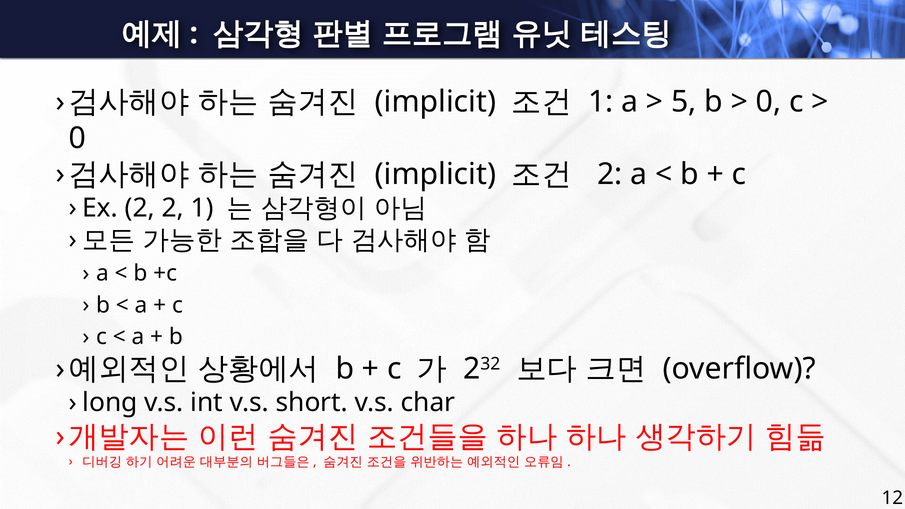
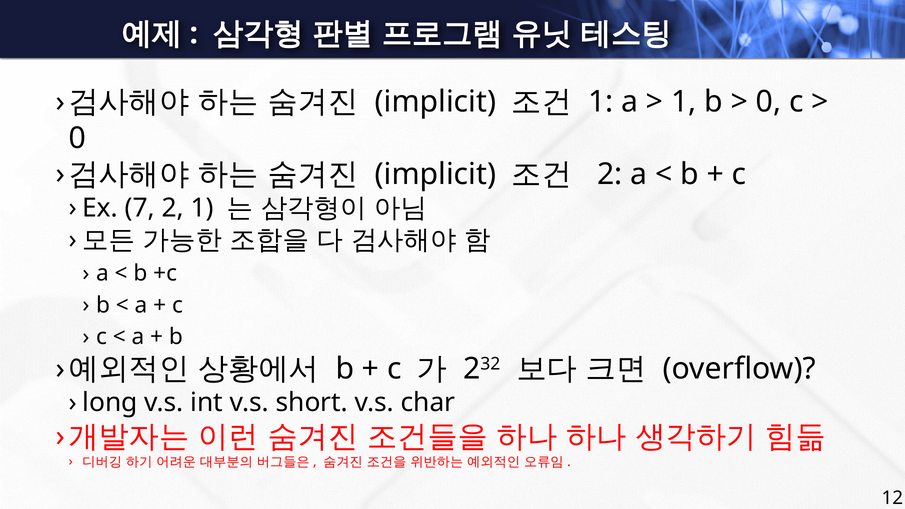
5 at (684, 102): 5 -> 1
2 at (140, 208): 2 -> 7
